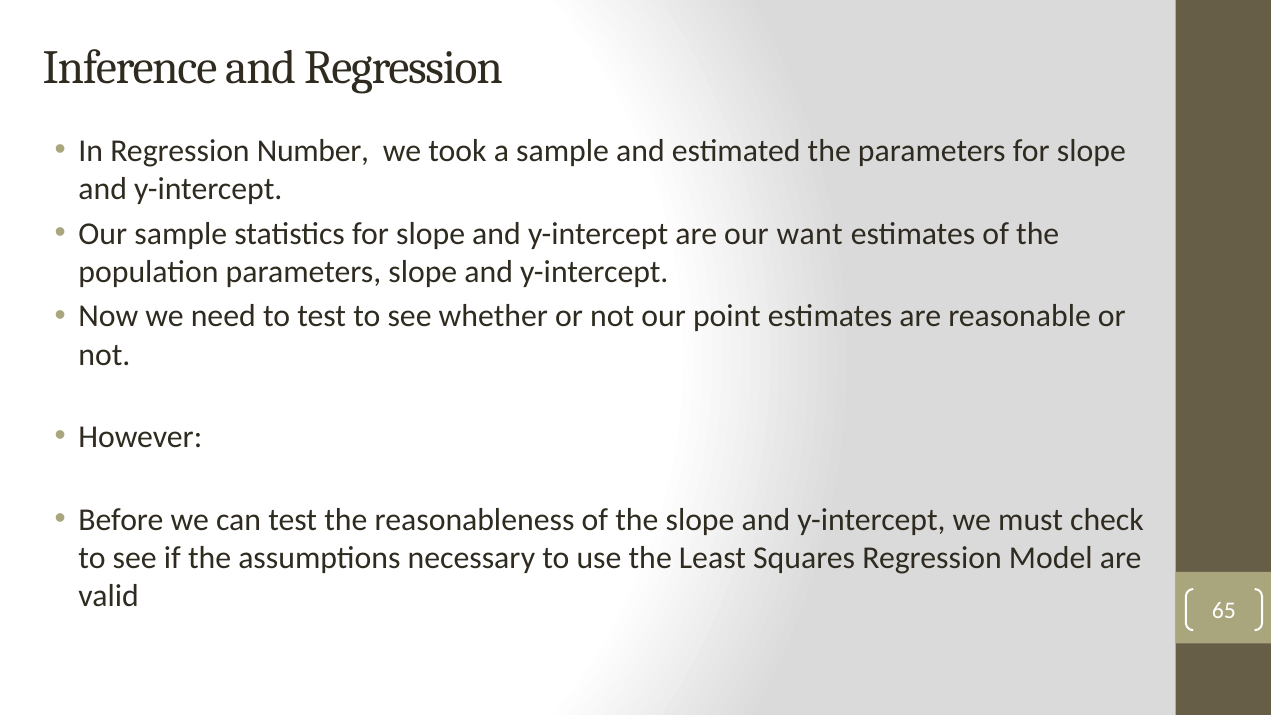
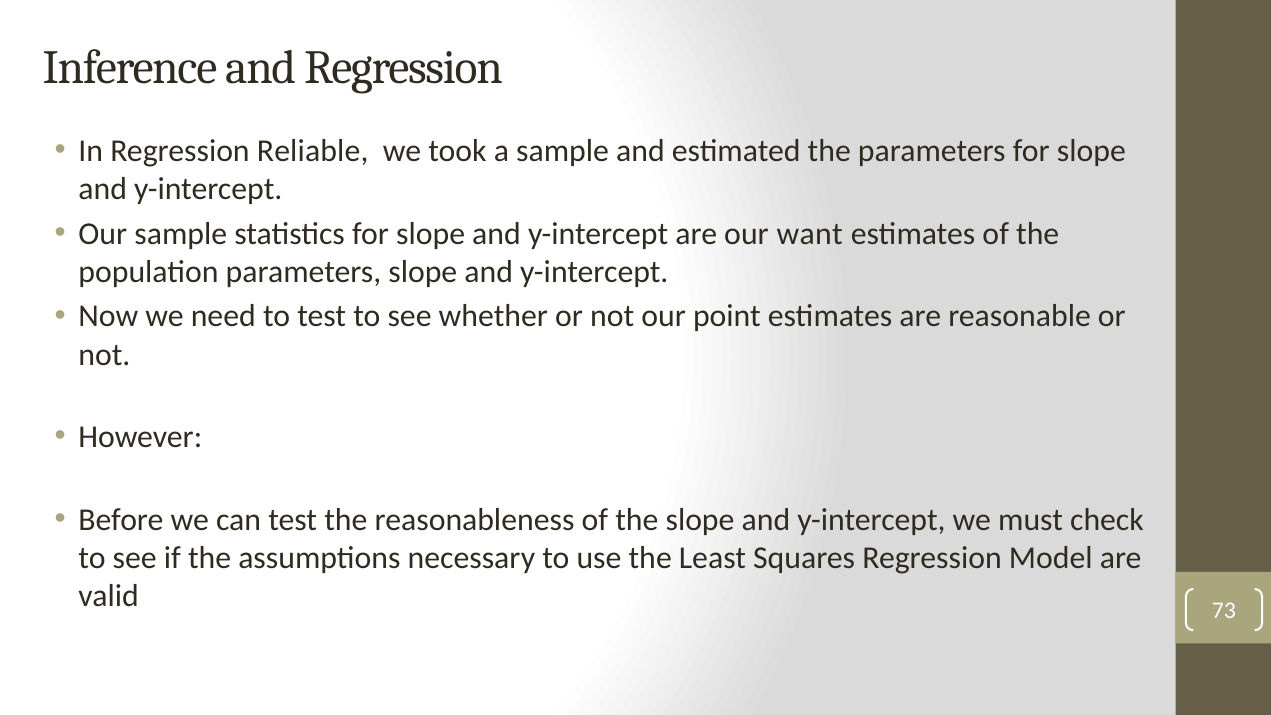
Number: Number -> Reliable
65: 65 -> 73
